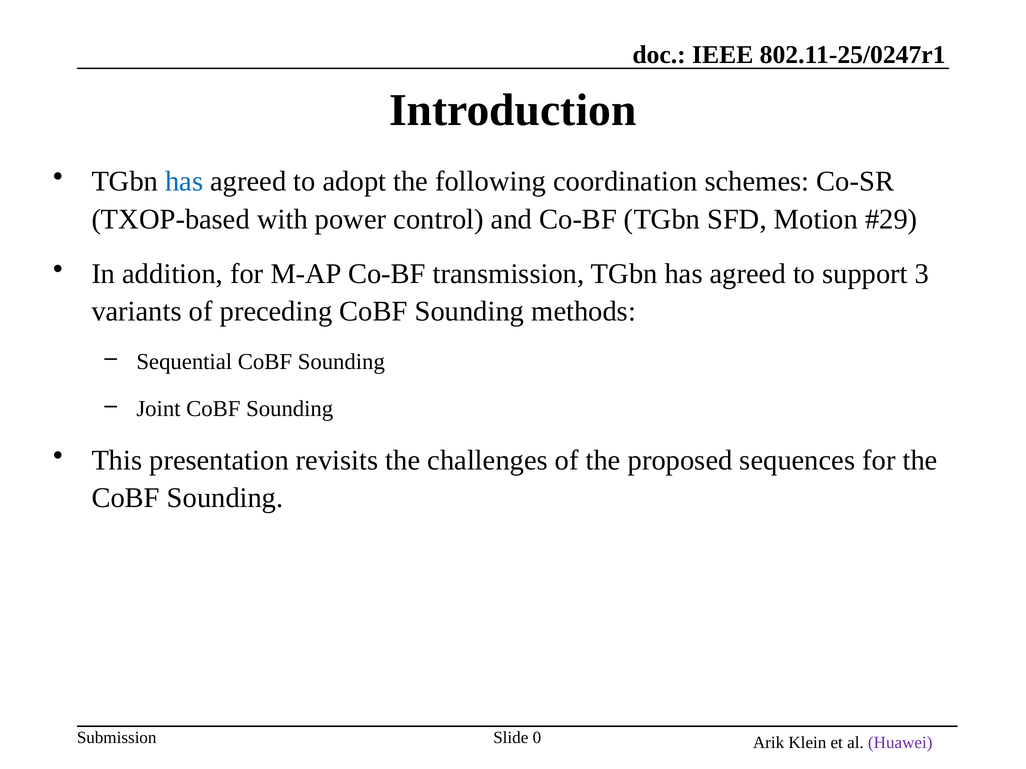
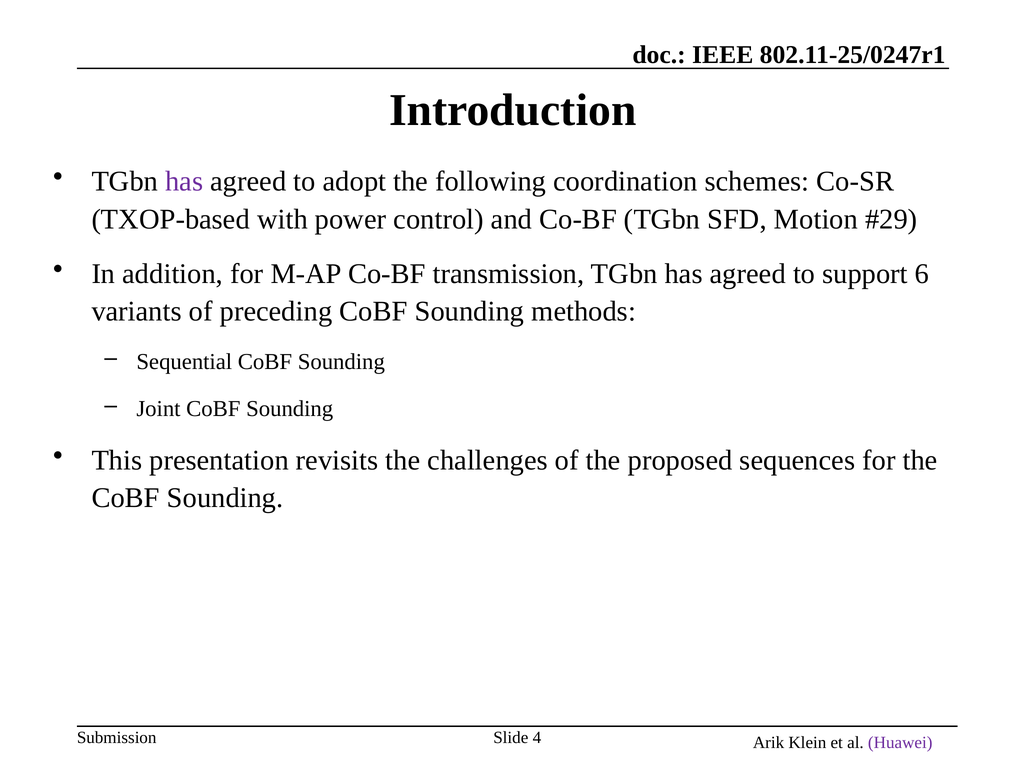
has at (184, 182) colour: blue -> purple
3: 3 -> 6
0: 0 -> 4
